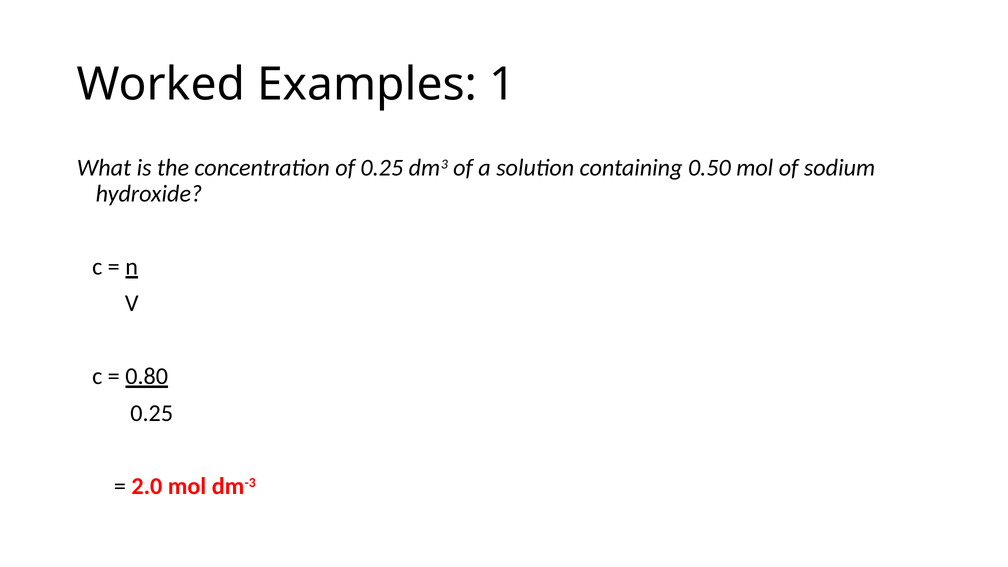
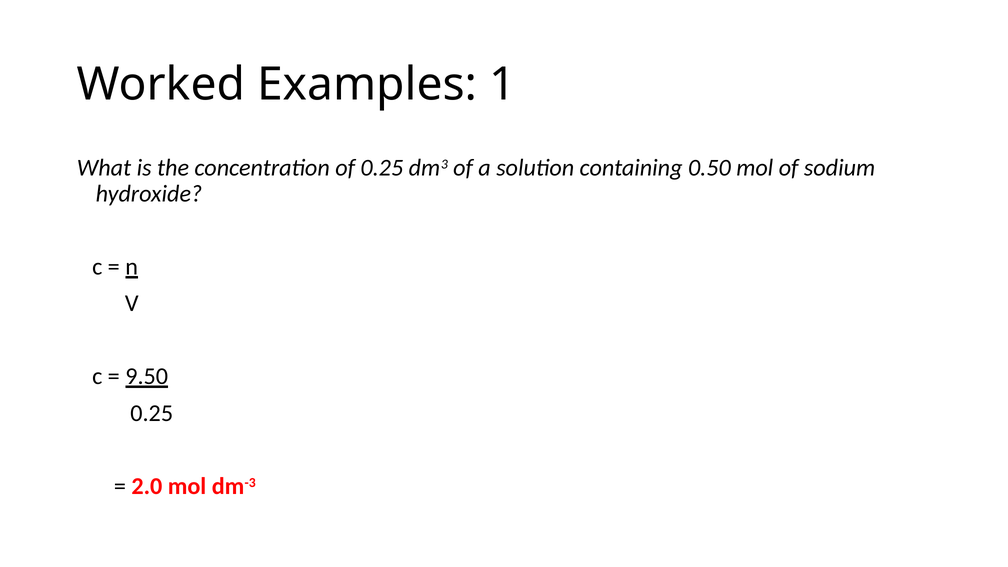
0.80: 0.80 -> 9.50
